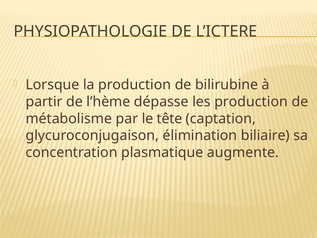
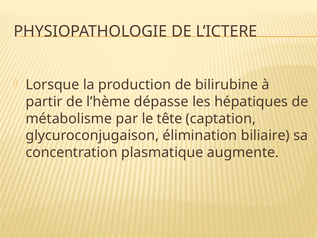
les production: production -> hépatiques
